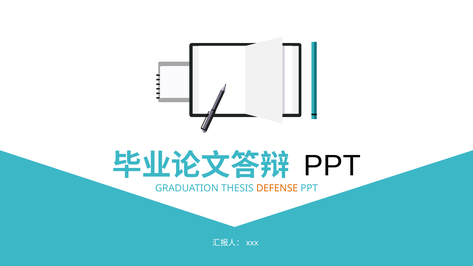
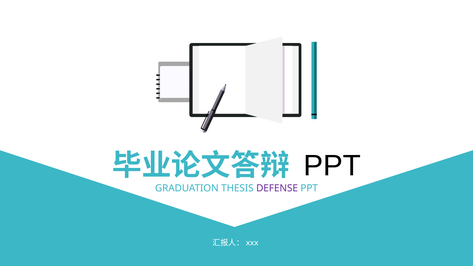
DEFENSE colour: orange -> purple
